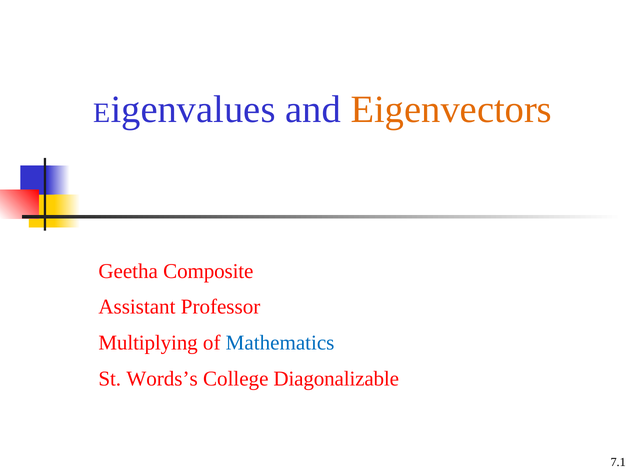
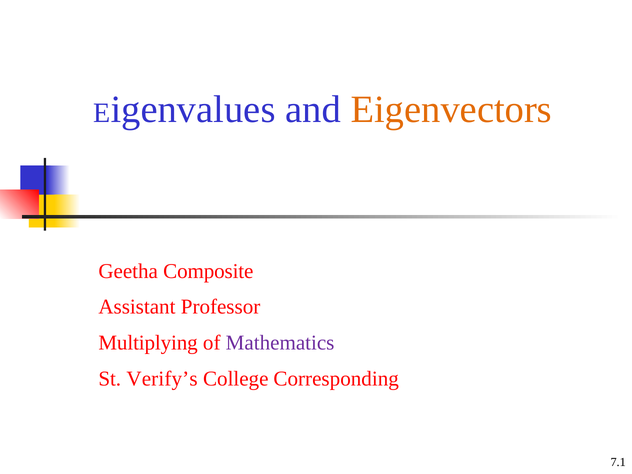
Mathematics colour: blue -> purple
Words’s: Words’s -> Verify’s
Diagonalizable: Diagonalizable -> Corresponding
